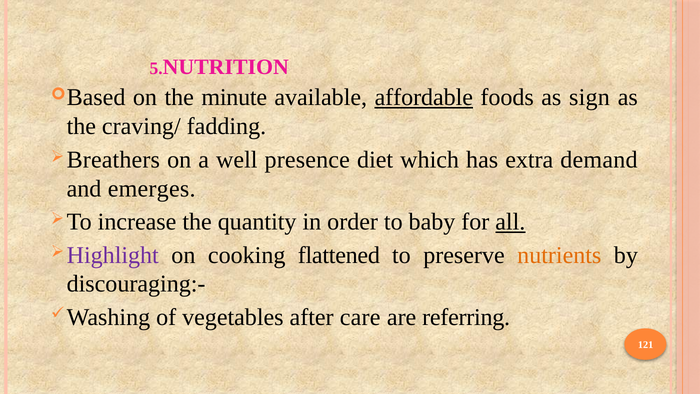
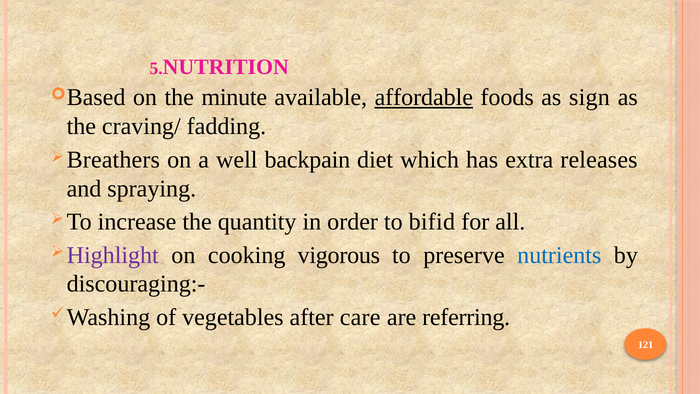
presence: presence -> backpain
demand: demand -> releases
emerges: emerges -> spraying
baby: baby -> bifid
all underline: present -> none
flattened: flattened -> vigorous
nutrients colour: orange -> blue
